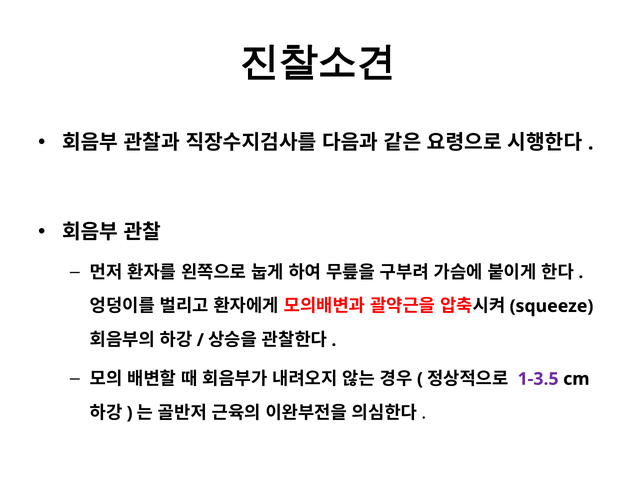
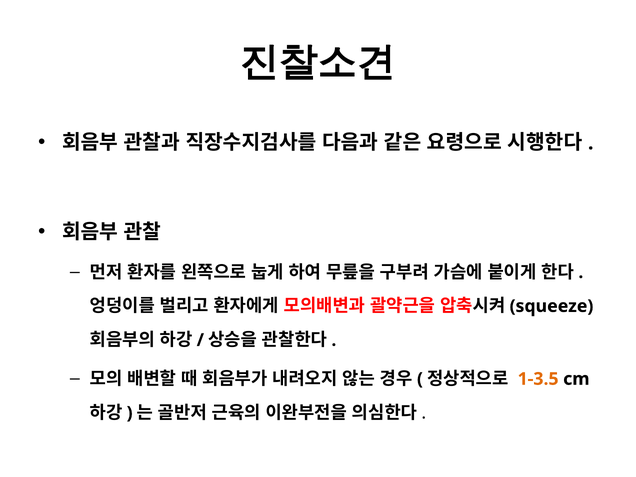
1-3.5 colour: purple -> orange
